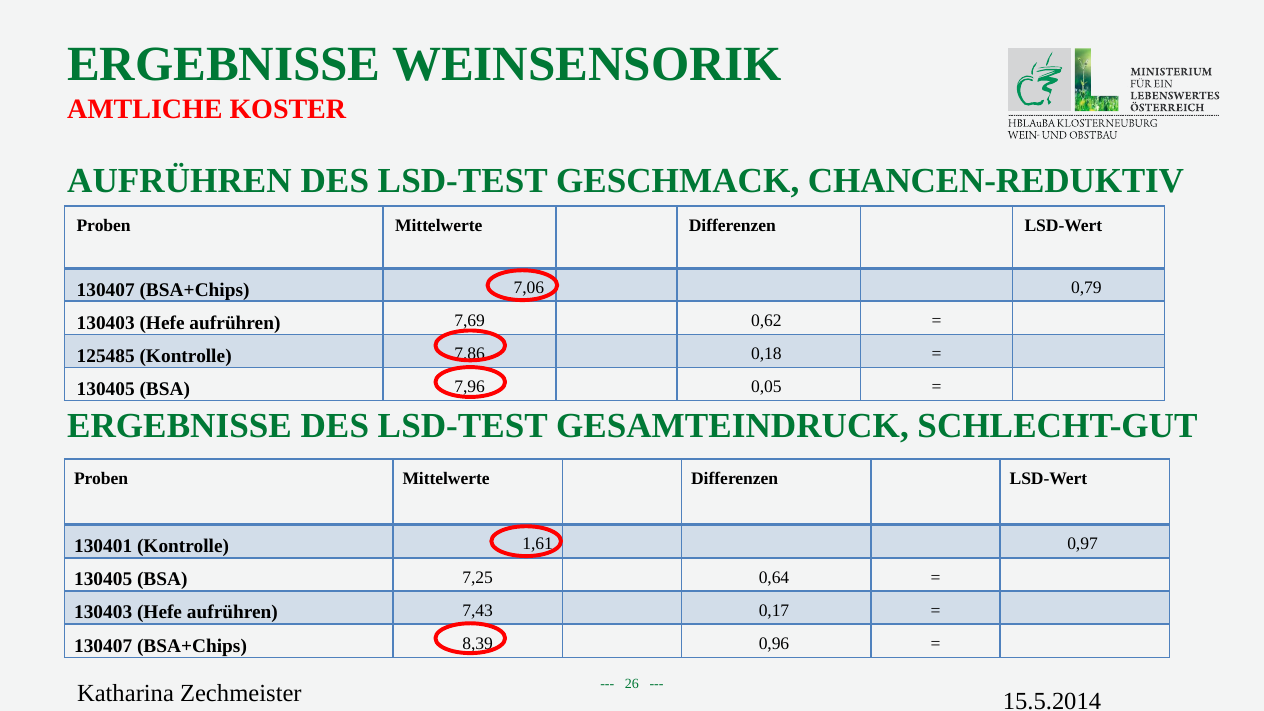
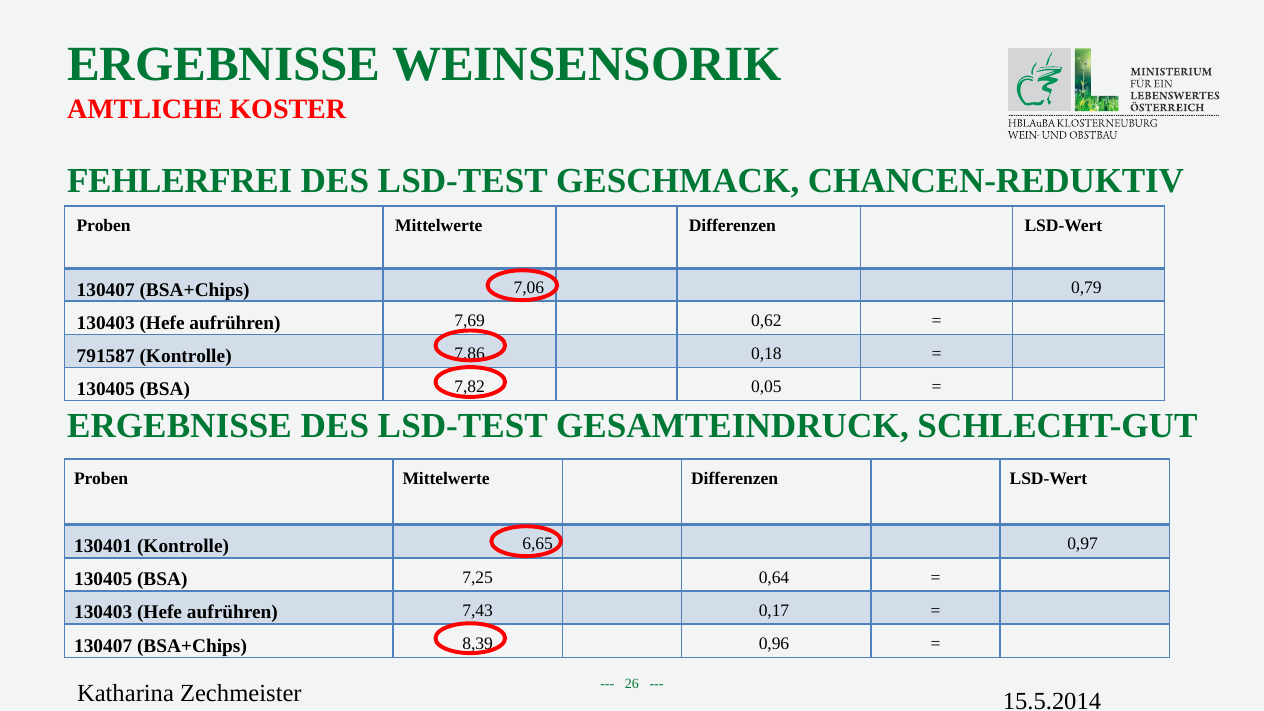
AUFRÜHREN at (179, 181): AUFRÜHREN -> FEHLERFREI
125485: 125485 -> 791587
7,96: 7,96 -> 7,82
1,61: 1,61 -> 6,65
